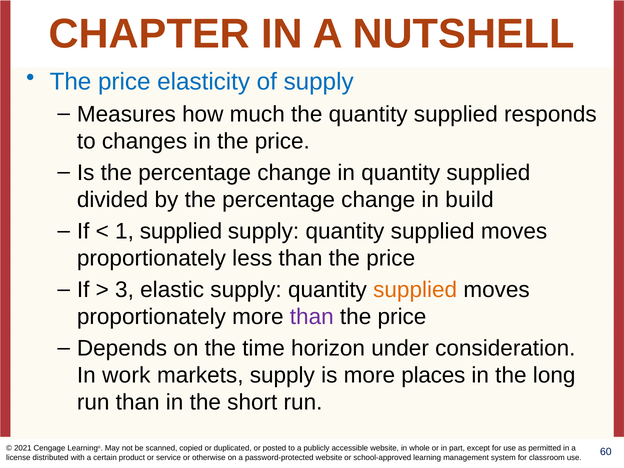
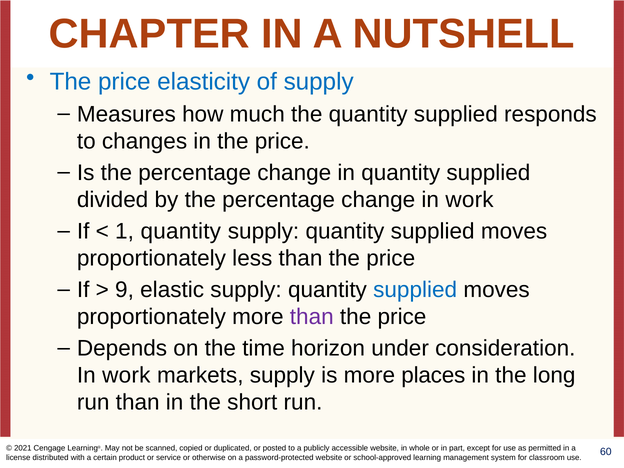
change in build: build -> work
1 supplied: supplied -> quantity
3: 3 -> 9
supplied at (415, 290) colour: orange -> blue
